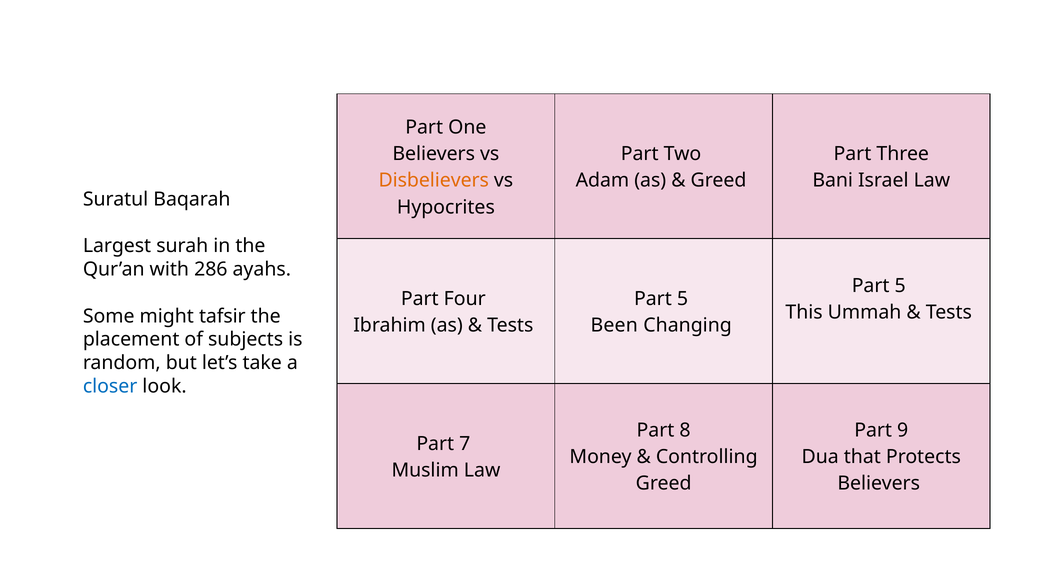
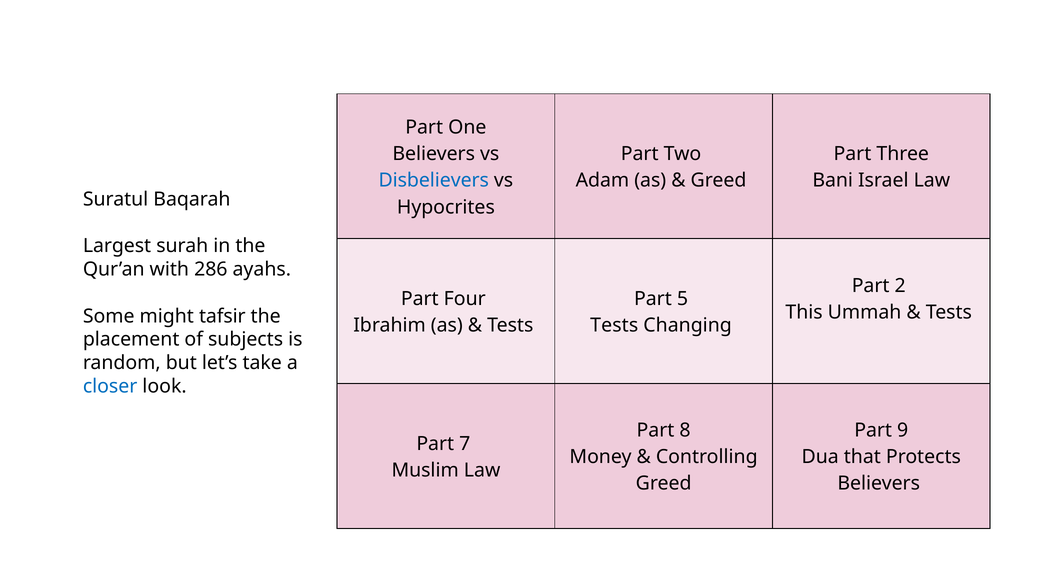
Disbelievers colour: orange -> blue
5 at (900, 286): 5 -> 2
Been at (614, 325): Been -> Tests
